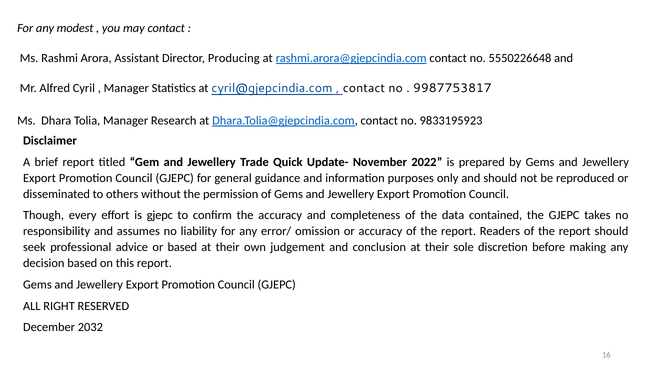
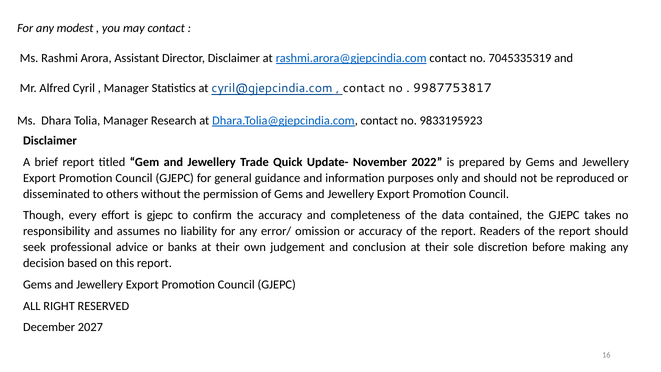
Director Producing: Producing -> Disclaimer
5550226648: 5550226648 -> 7045335319
or based: based -> banks
2032: 2032 -> 2027
